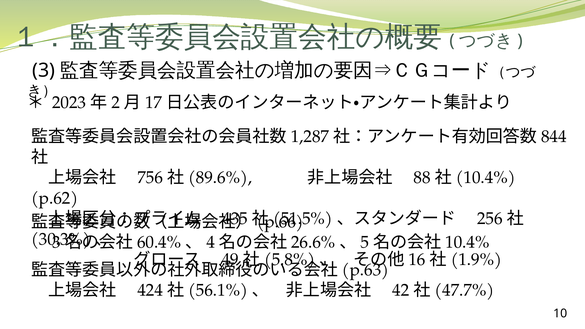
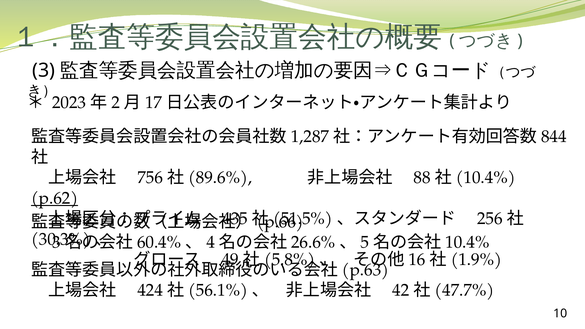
p.62 underline: none -> present
